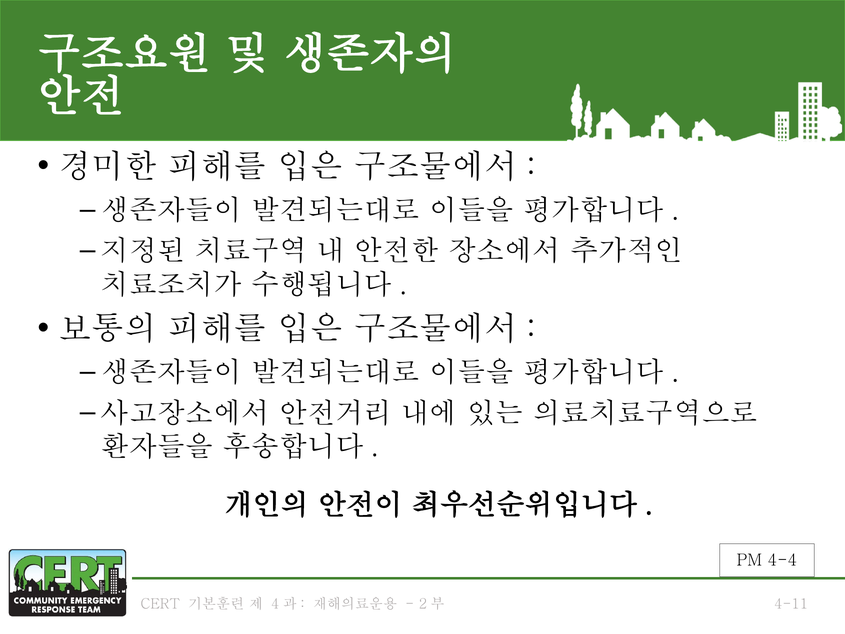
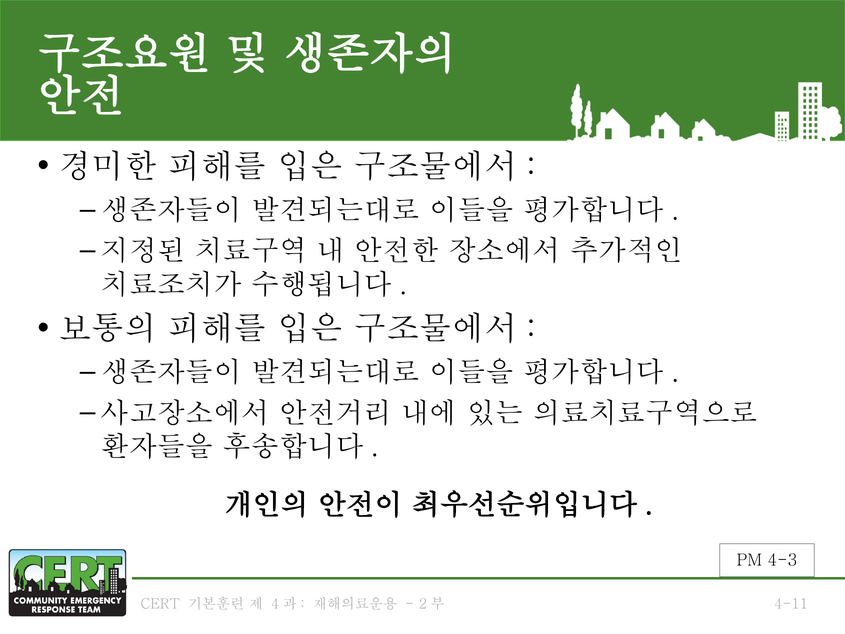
4-4: 4-4 -> 4-3
